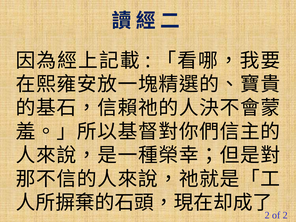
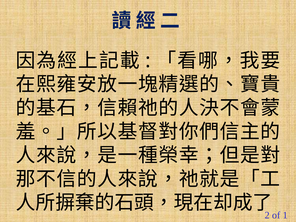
of 2: 2 -> 1
